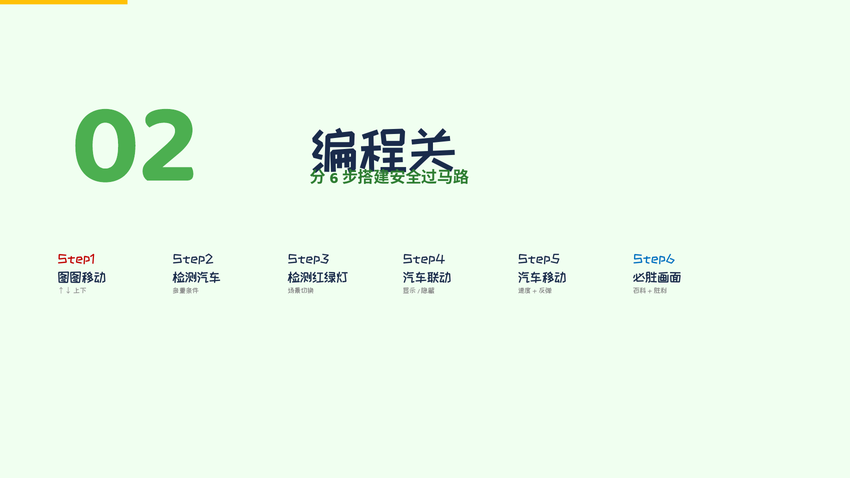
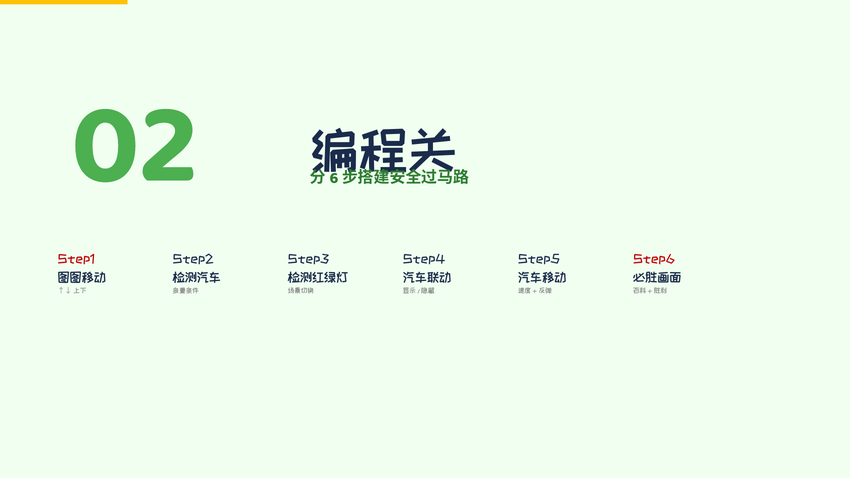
Step6 colour: blue -> red
